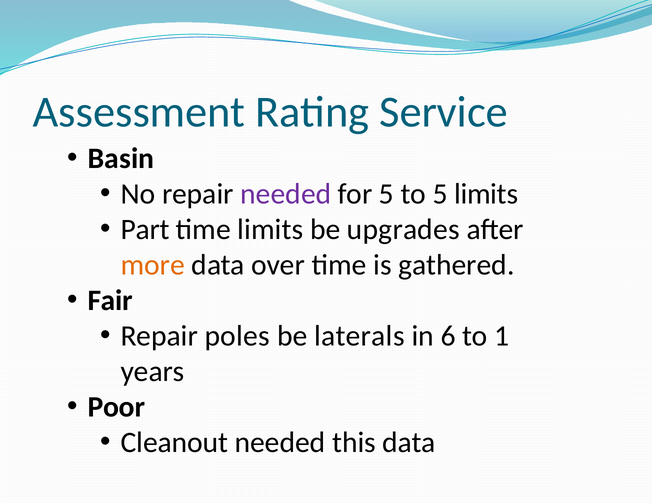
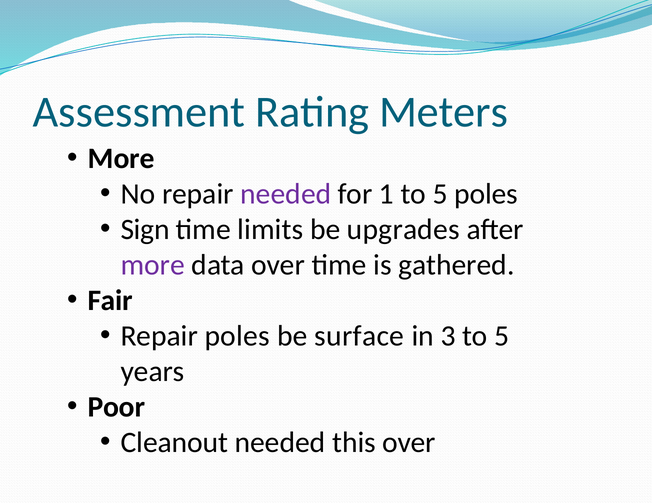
Service: Service -> Meters
Basin at (121, 159): Basin -> More
for 5: 5 -> 1
5 limits: limits -> poles
Part: Part -> Sign
more at (153, 266) colour: orange -> purple
laterals: laterals -> surface
6: 6 -> 3
1 at (502, 337): 1 -> 5
this data: data -> over
